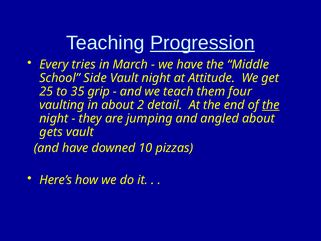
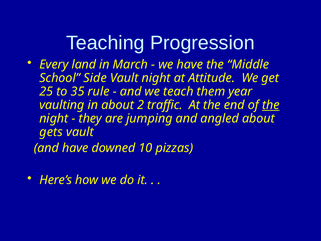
Progression underline: present -> none
tries: tries -> land
grip: grip -> rule
four: four -> year
detail: detail -> traffic
